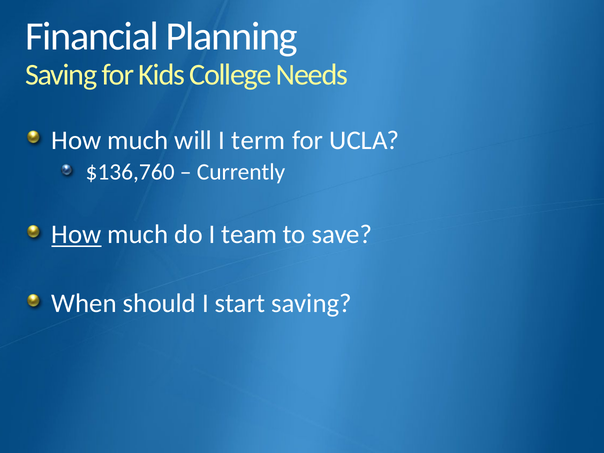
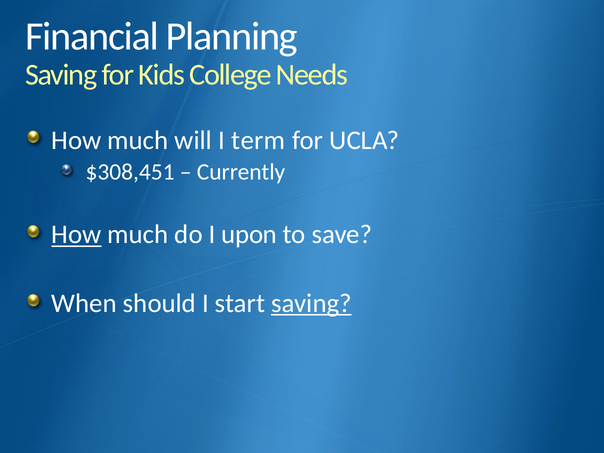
$136,760: $136,760 -> $308,451
team: team -> upon
saving at (311, 303) underline: none -> present
